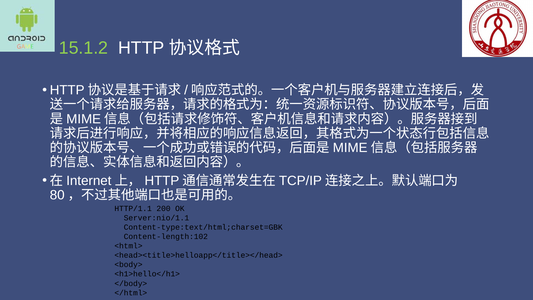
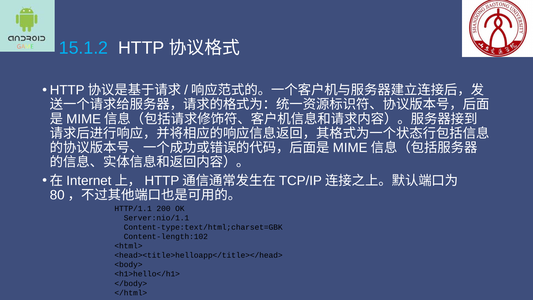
15.1.2 colour: light green -> light blue
